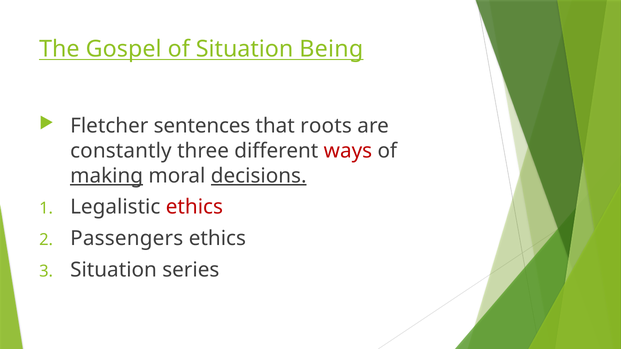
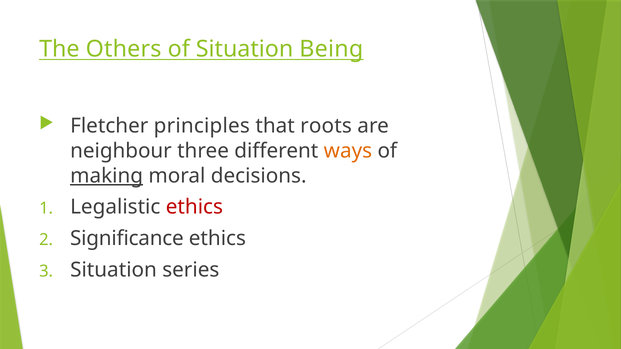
Gospel: Gospel -> Others
sentences: sentences -> principles
constantly: constantly -> neighbour
ways colour: red -> orange
decisions underline: present -> none
Passengers: Passengers -> Significance
